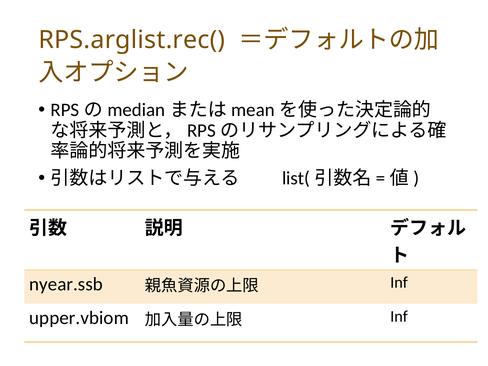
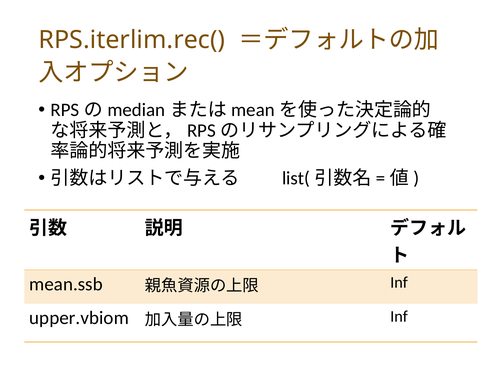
RPS.arglist.rec(: RPS.arglist.rec( -> RPS.iterlim.rec(
nyear.ssb: nyear.ssb -> mean.ssb
